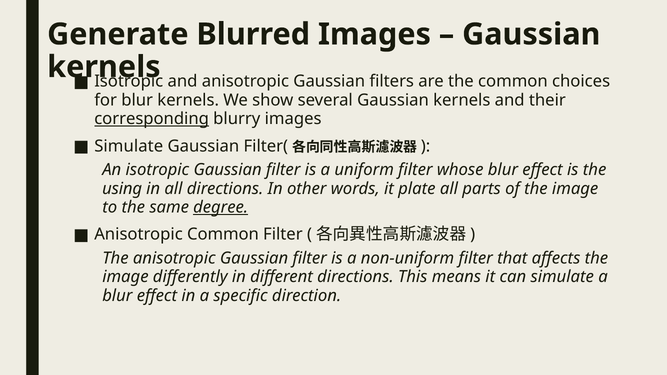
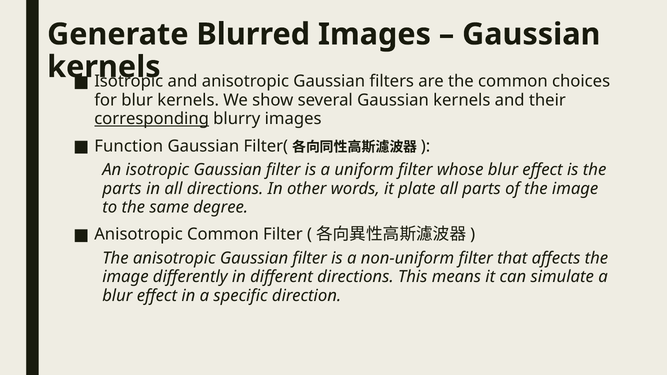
Simulate at (129, 146): Simulate -> Function
using at (122, 189): using -> parts
degree underline: present -> none
